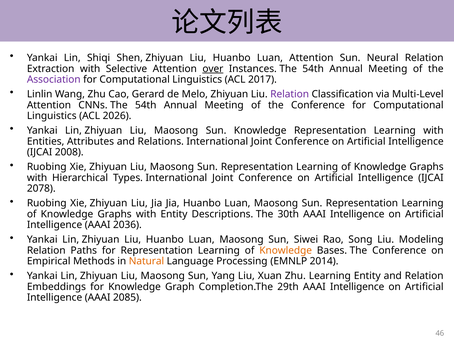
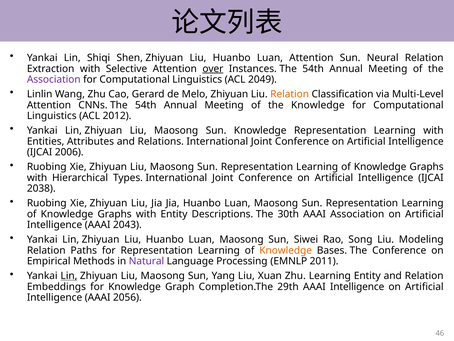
2017: 2017 -> 2049
Relation at (290, 94) colour: purple -> orange
of the Conference: Conference -> Knowledge
2026: 2026 -> 2012
2008: 2008 -> 2006
2078: 2078 -> 2038
30th AAAI Intelligence: Intelligence -> Association
2036: 2036 -> 2043
Natural colour: orange -> purple
2014: 2014 -> 2011
Lin at (69, 275) underline: none -> present
2085: 2085 -> 2056
